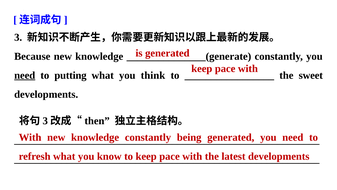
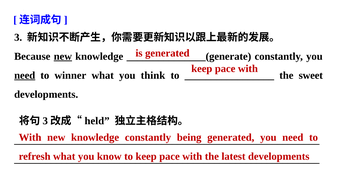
new at (63, 56) underline: none -> present
putting: putting -> winner
then: then -> held
